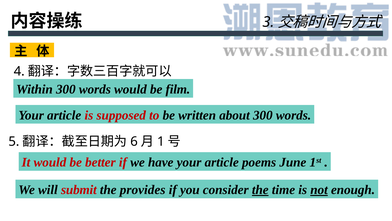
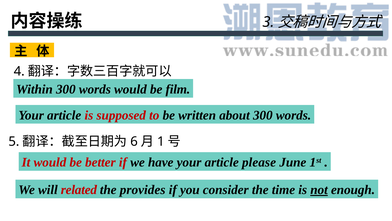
poems: poems -> please
submit: submit -> related
the at (260, 189) underline: present -> none
